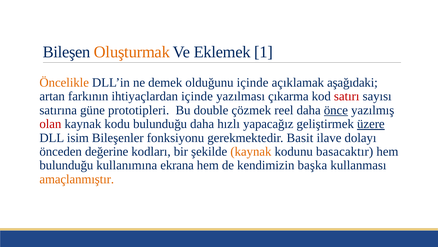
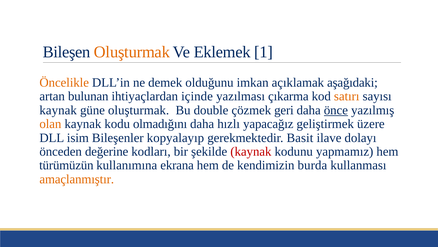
olduğunu içinde: içinde -> imkan
farkının: farkının -> bulunan
satırı colour: red -> orange
satırına at (58, 110): satırına -> kaynak
güne prototipleri: prototipleri -> oluşturmak
reel: reel -> geri
olan colour: red -> orange
kodu bulunduğu: bulunduğu -> olmadığını
üzere underline: present -> none
fonksiyonu: fonksiyonu -> kopyalayıp
kaynak at (251, 151) colour: orange -> red
basacaktır: basacaktır -> yapmamız
bulunduğu at (66, 165): bulunduğu -> türümüzün
başka: başka -> burda
